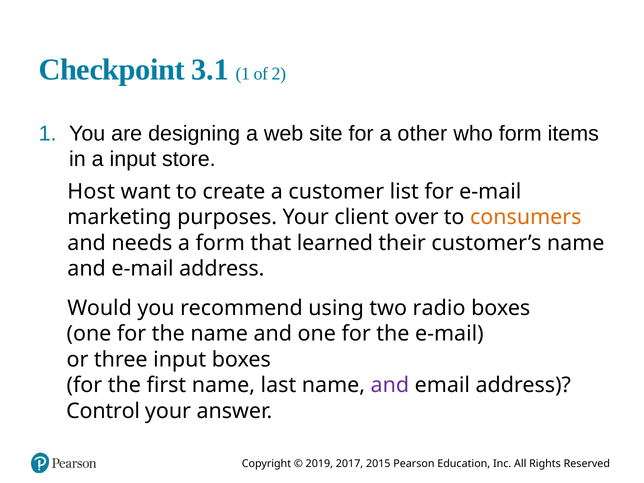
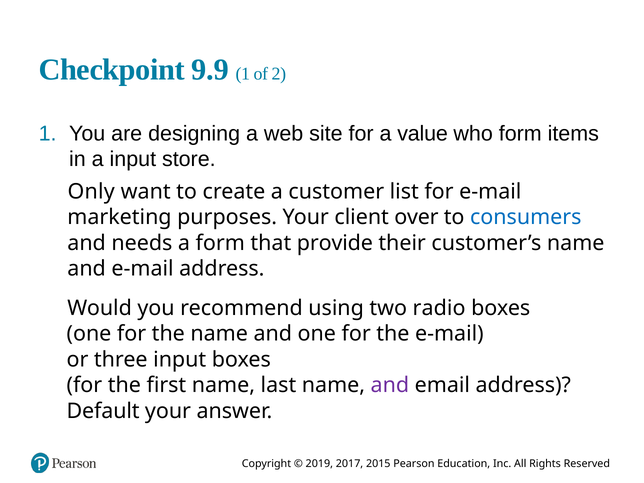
3.1: 3.1 -> 9.9
other: other -> value
Host: Host -> Only
consumers colour: orange -> blue
learned: learned -> provide
Control: Control -> Default
